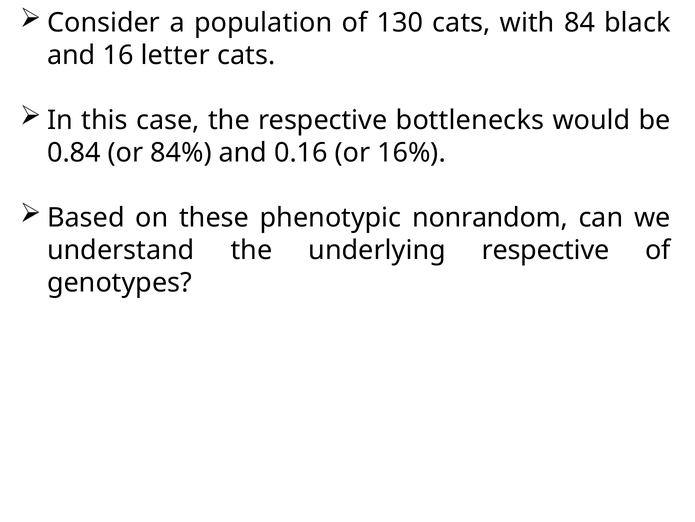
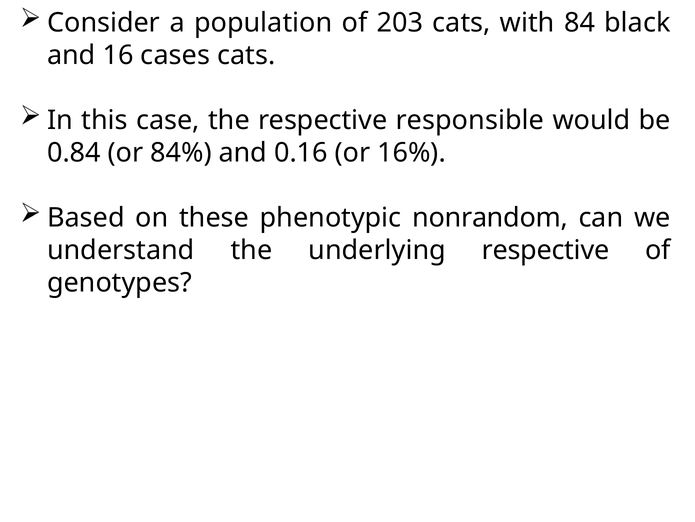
130: 130 -> 203
letter: letter -> cases
bottlenecks: bottlenecks -> responsible
